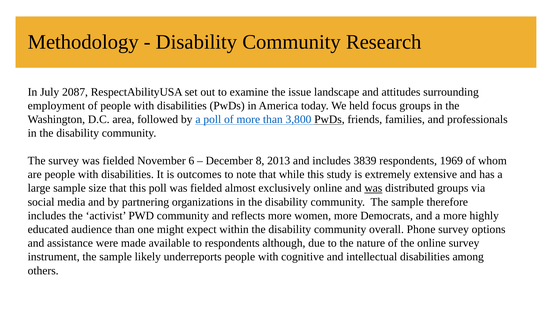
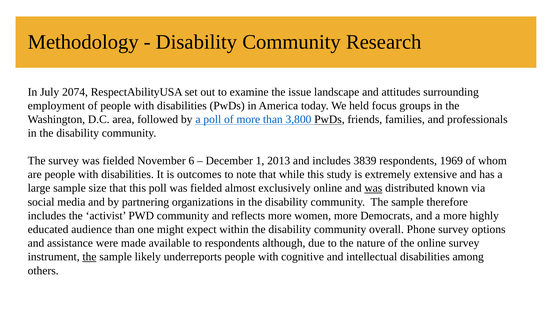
2087: 2087 -> 2074
8: 8 -> 1
distributed groups: groups -> known
the at (89, 257) underline: none -> present
